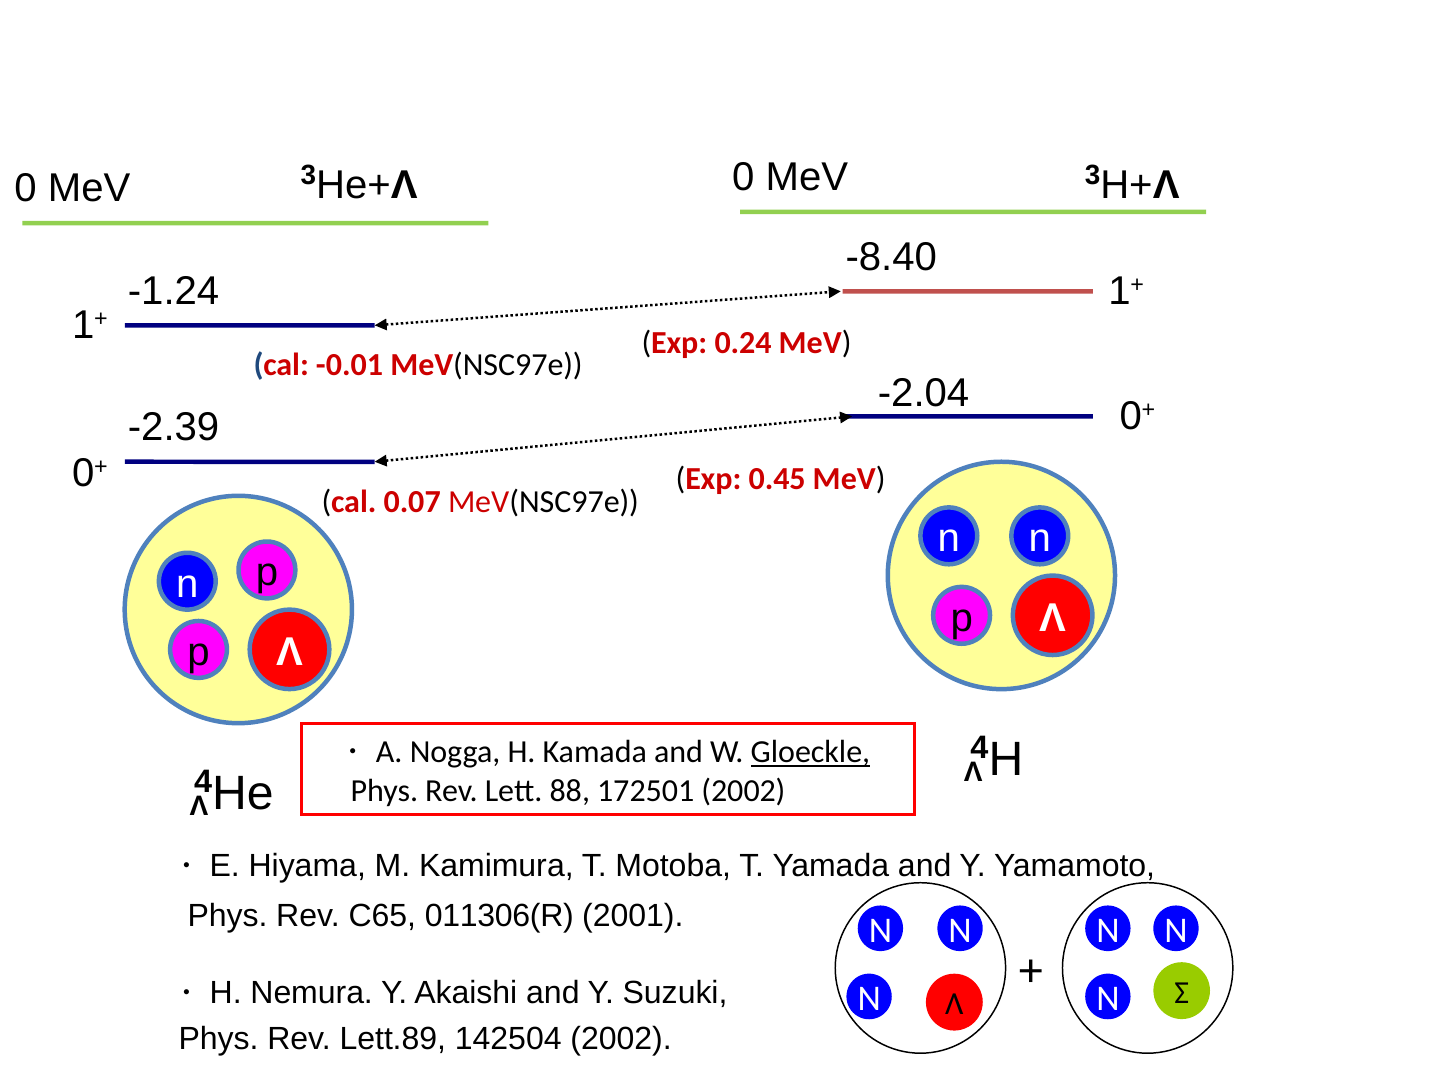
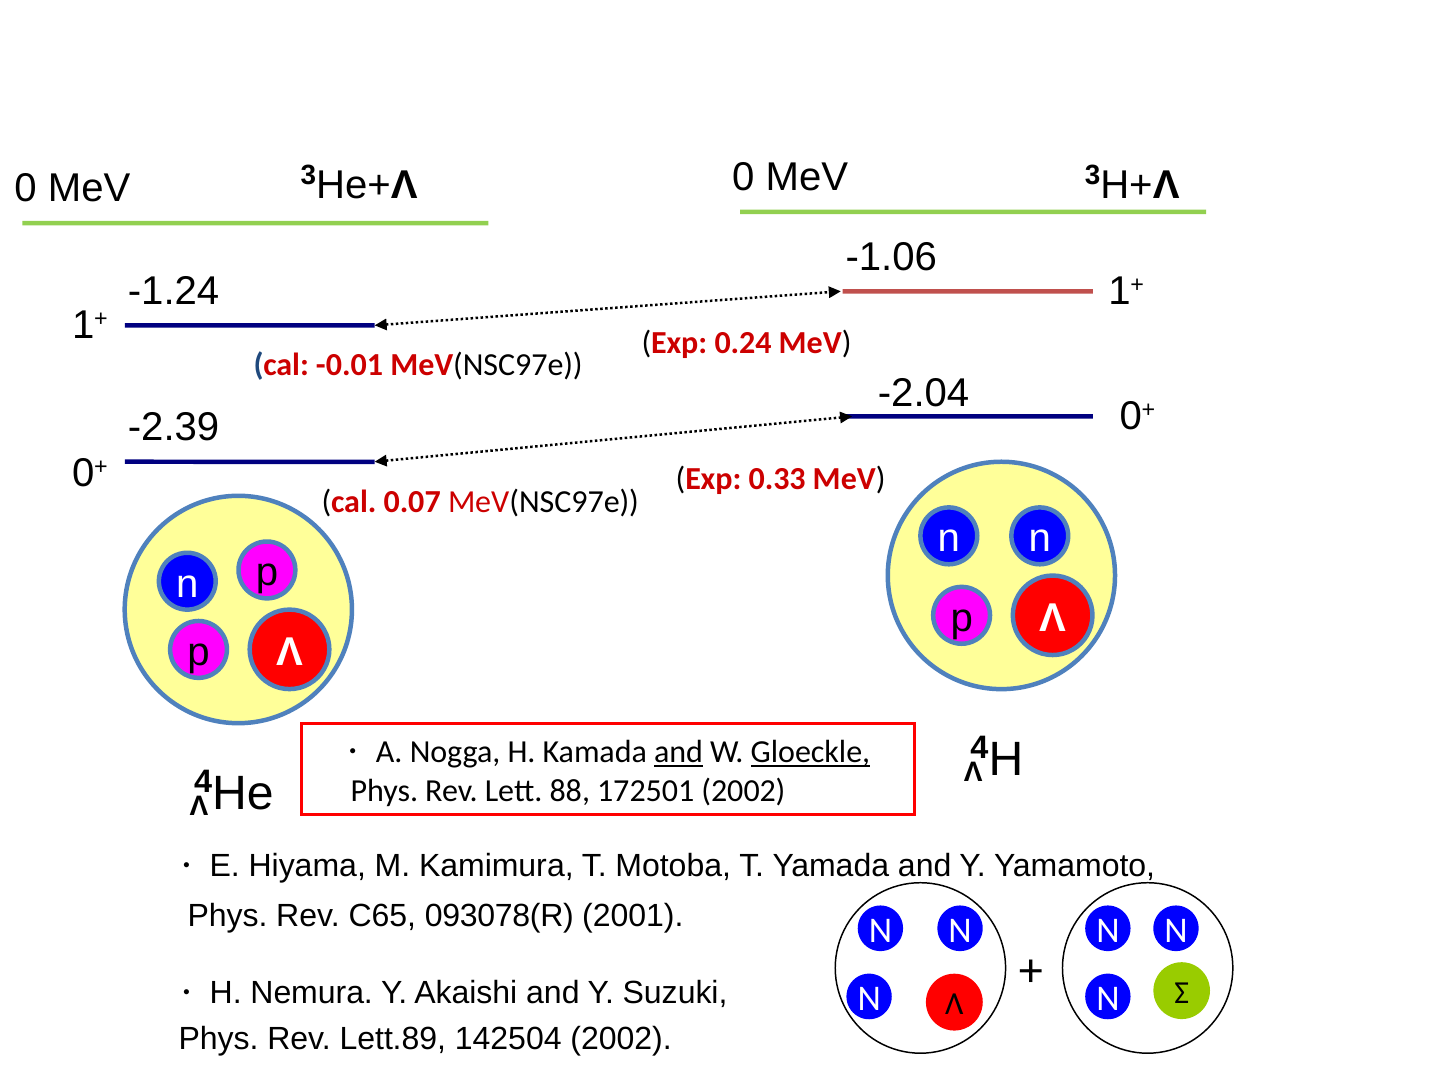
-8.40: -8.40 -> -1.06
0.45: 0.45 -> 0.33
and at (679, 752) underline: none -> present
011306(R: 011306(R -> 093078(R
